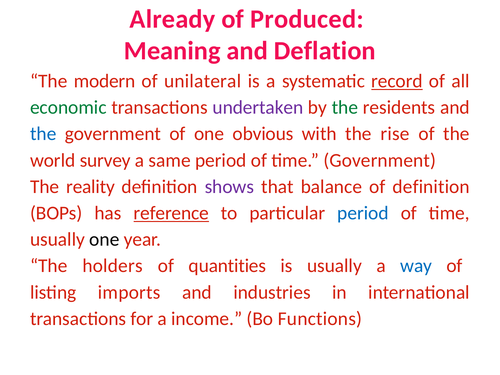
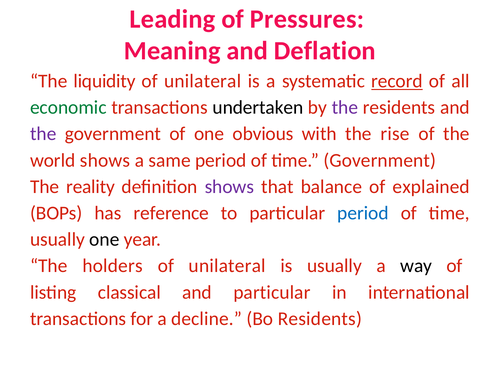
Already: Already -> Leading
Produced: Produced -> Pressures
modern: modern -> liquidity
undertaken colour: purple -> black
the at (345, 107) colour: green -> purple
the at (43, 134) colour: blue -> purple
world survey: survey -> shows
of definition: definition -> explained
reference underline: present -> none
quantities at (227, 266): quantities -> unilateral
way colour: blue -> black
imports: imports -> classical
and industries: industries -> particular
income: income -> decline
Bo Functions: Functions -> Residents
